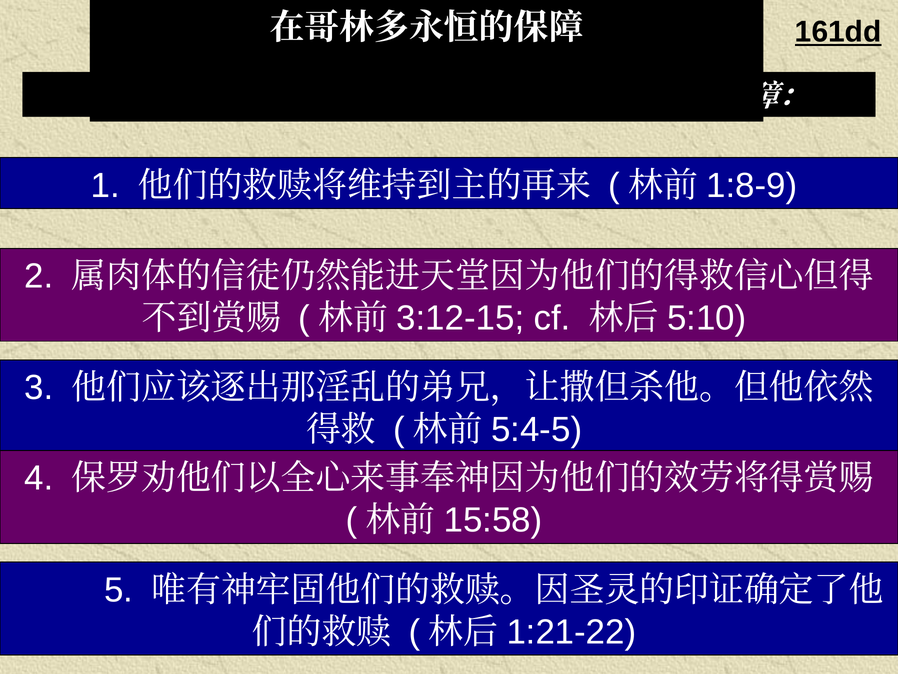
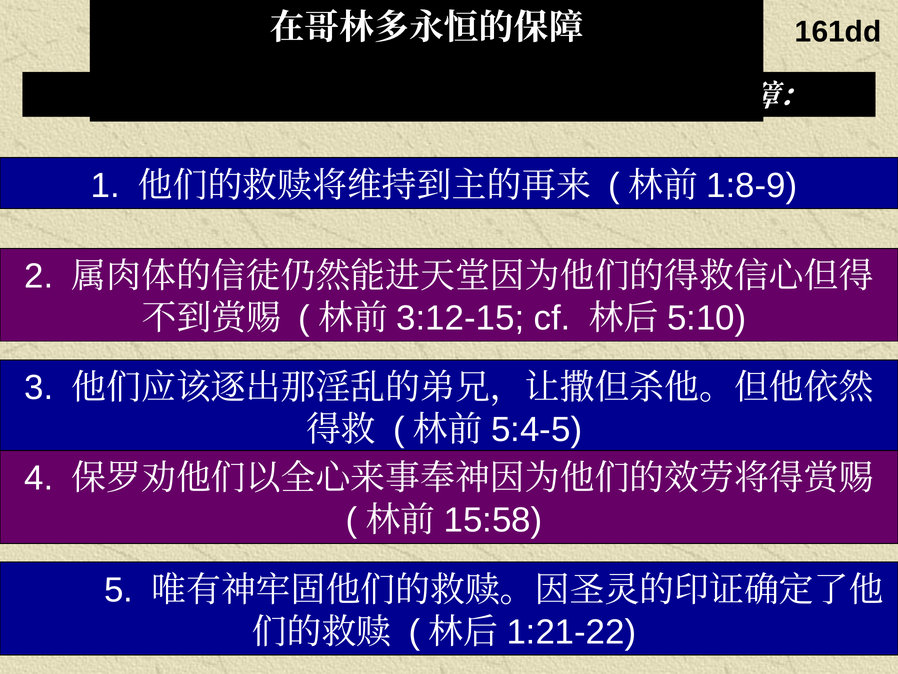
161dd underline: present -> none
